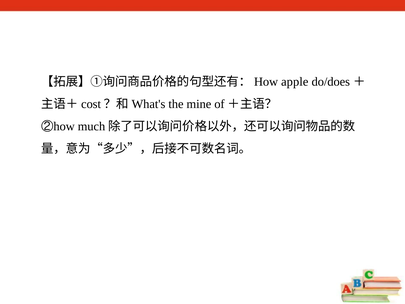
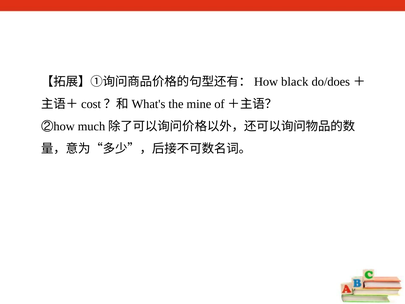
apple: apple -> black
